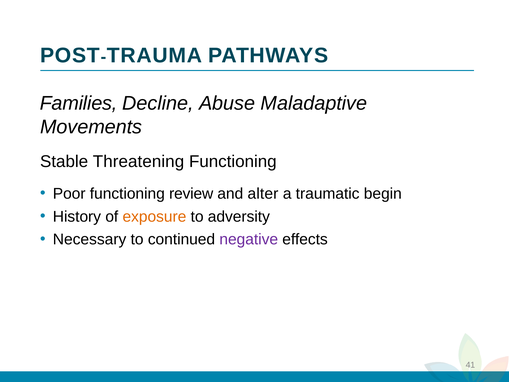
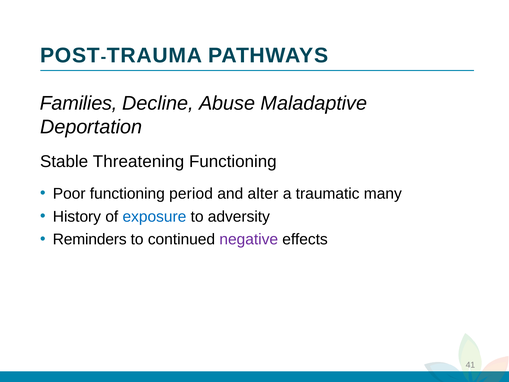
Movements: Movements -> Deportation
review: review -> period
begin: begin -> many
exposure colour: orange -> blue
Necessary: Necessary -> Reminders
